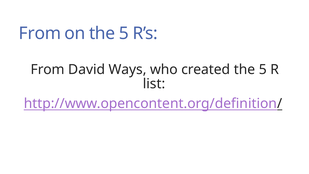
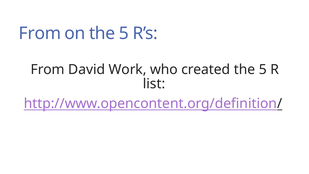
Ways: Ways -> Work
